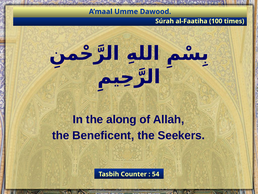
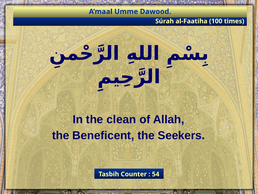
along: along -> clean
